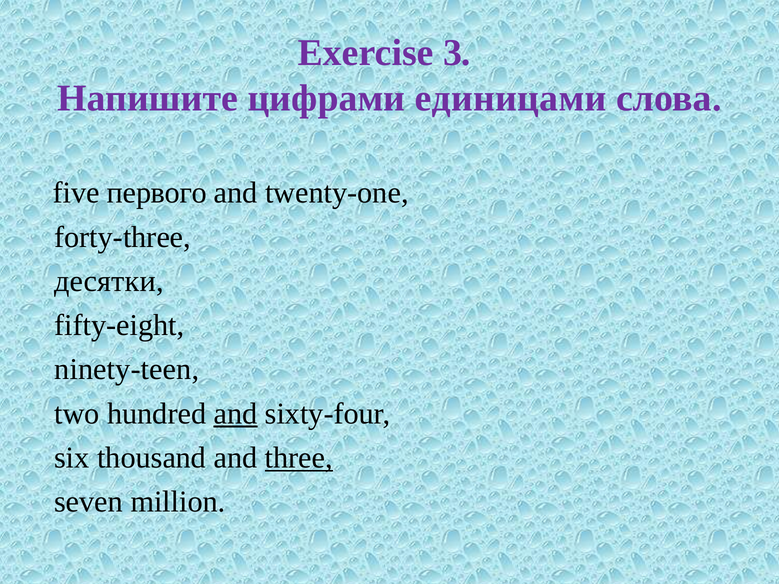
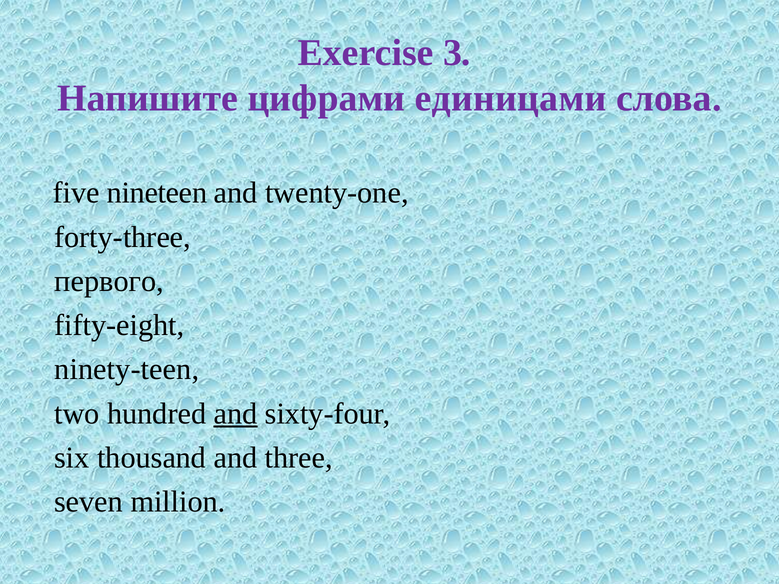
первого: первого -> nineteen
десятки: десятки -> первого
three underline: present -> none
